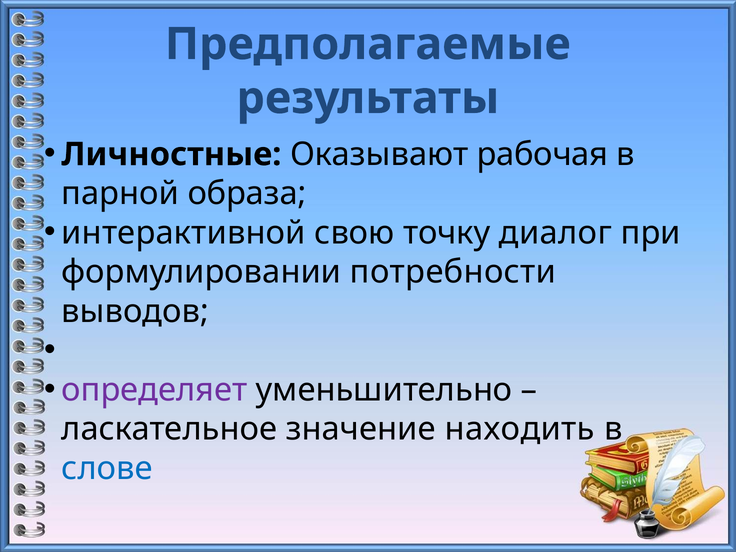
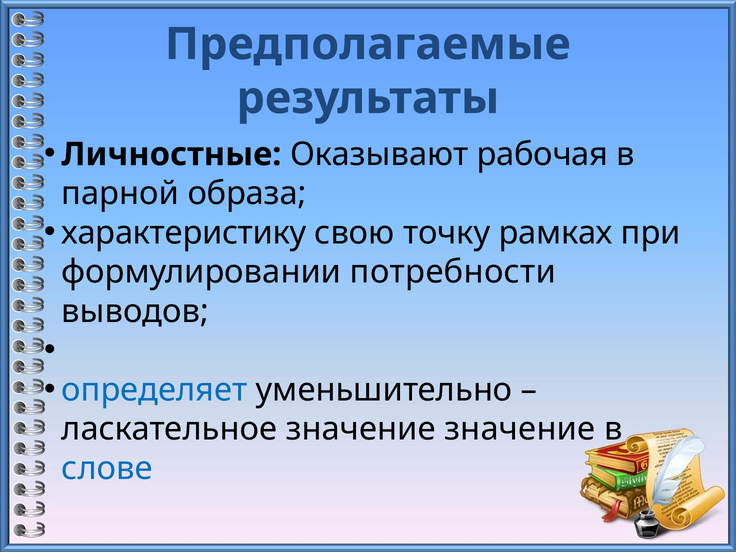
интерактивной: интерактивной -> характеристику
диалог: диалог -> рамках
определяет colour: purple -> blue
значение находить: находить -> значение
